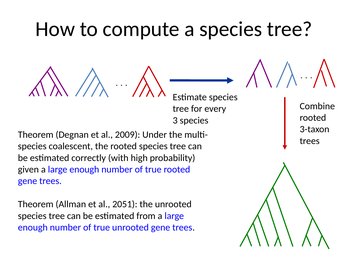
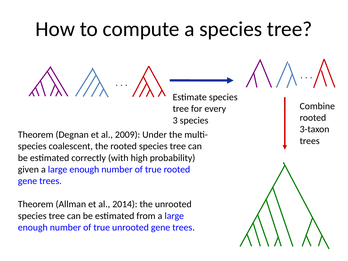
2051: 2051 -> 2014
